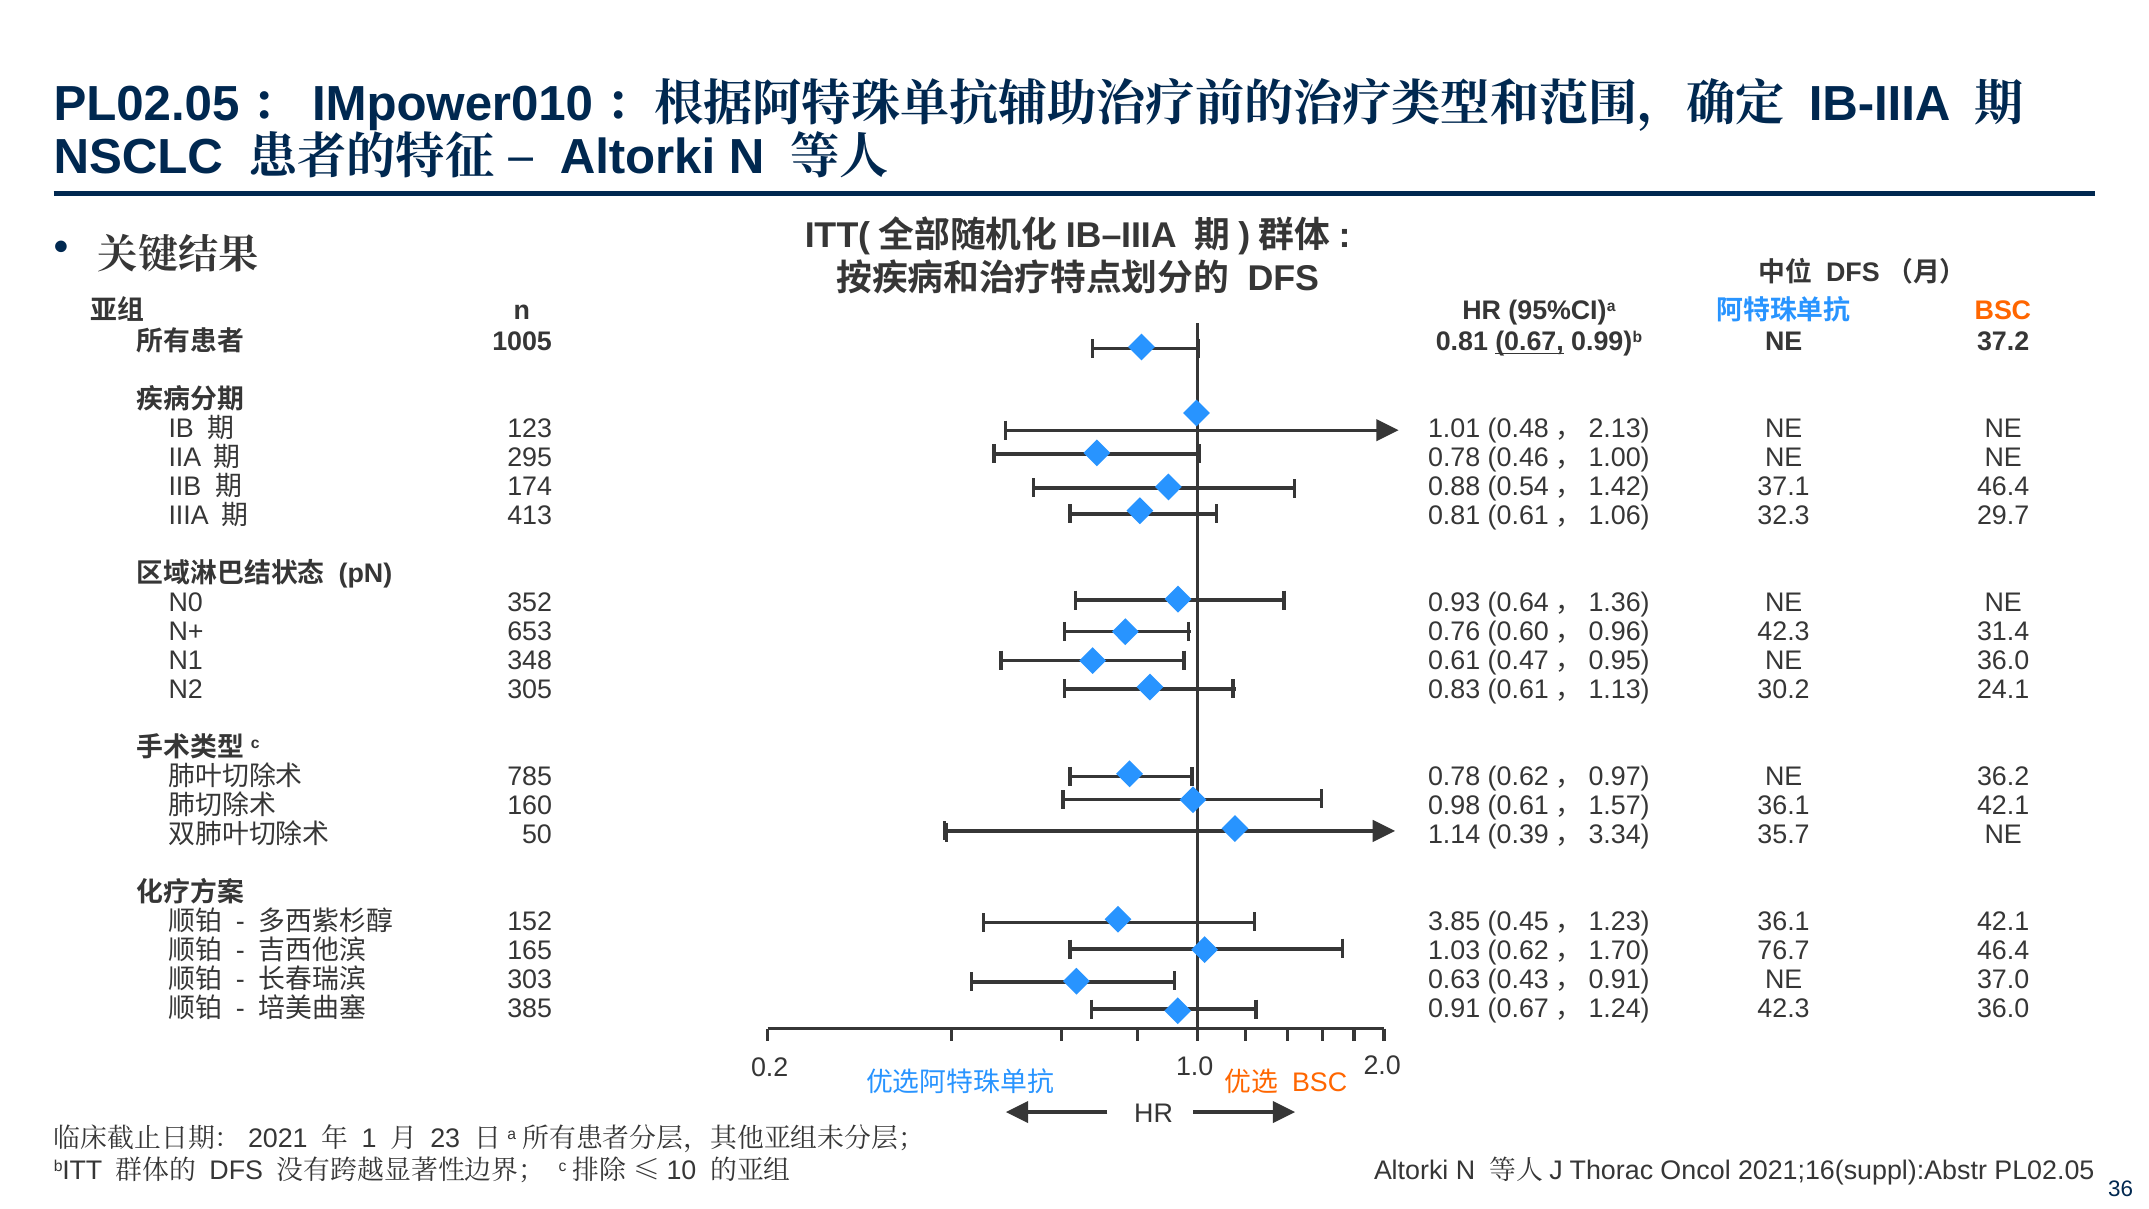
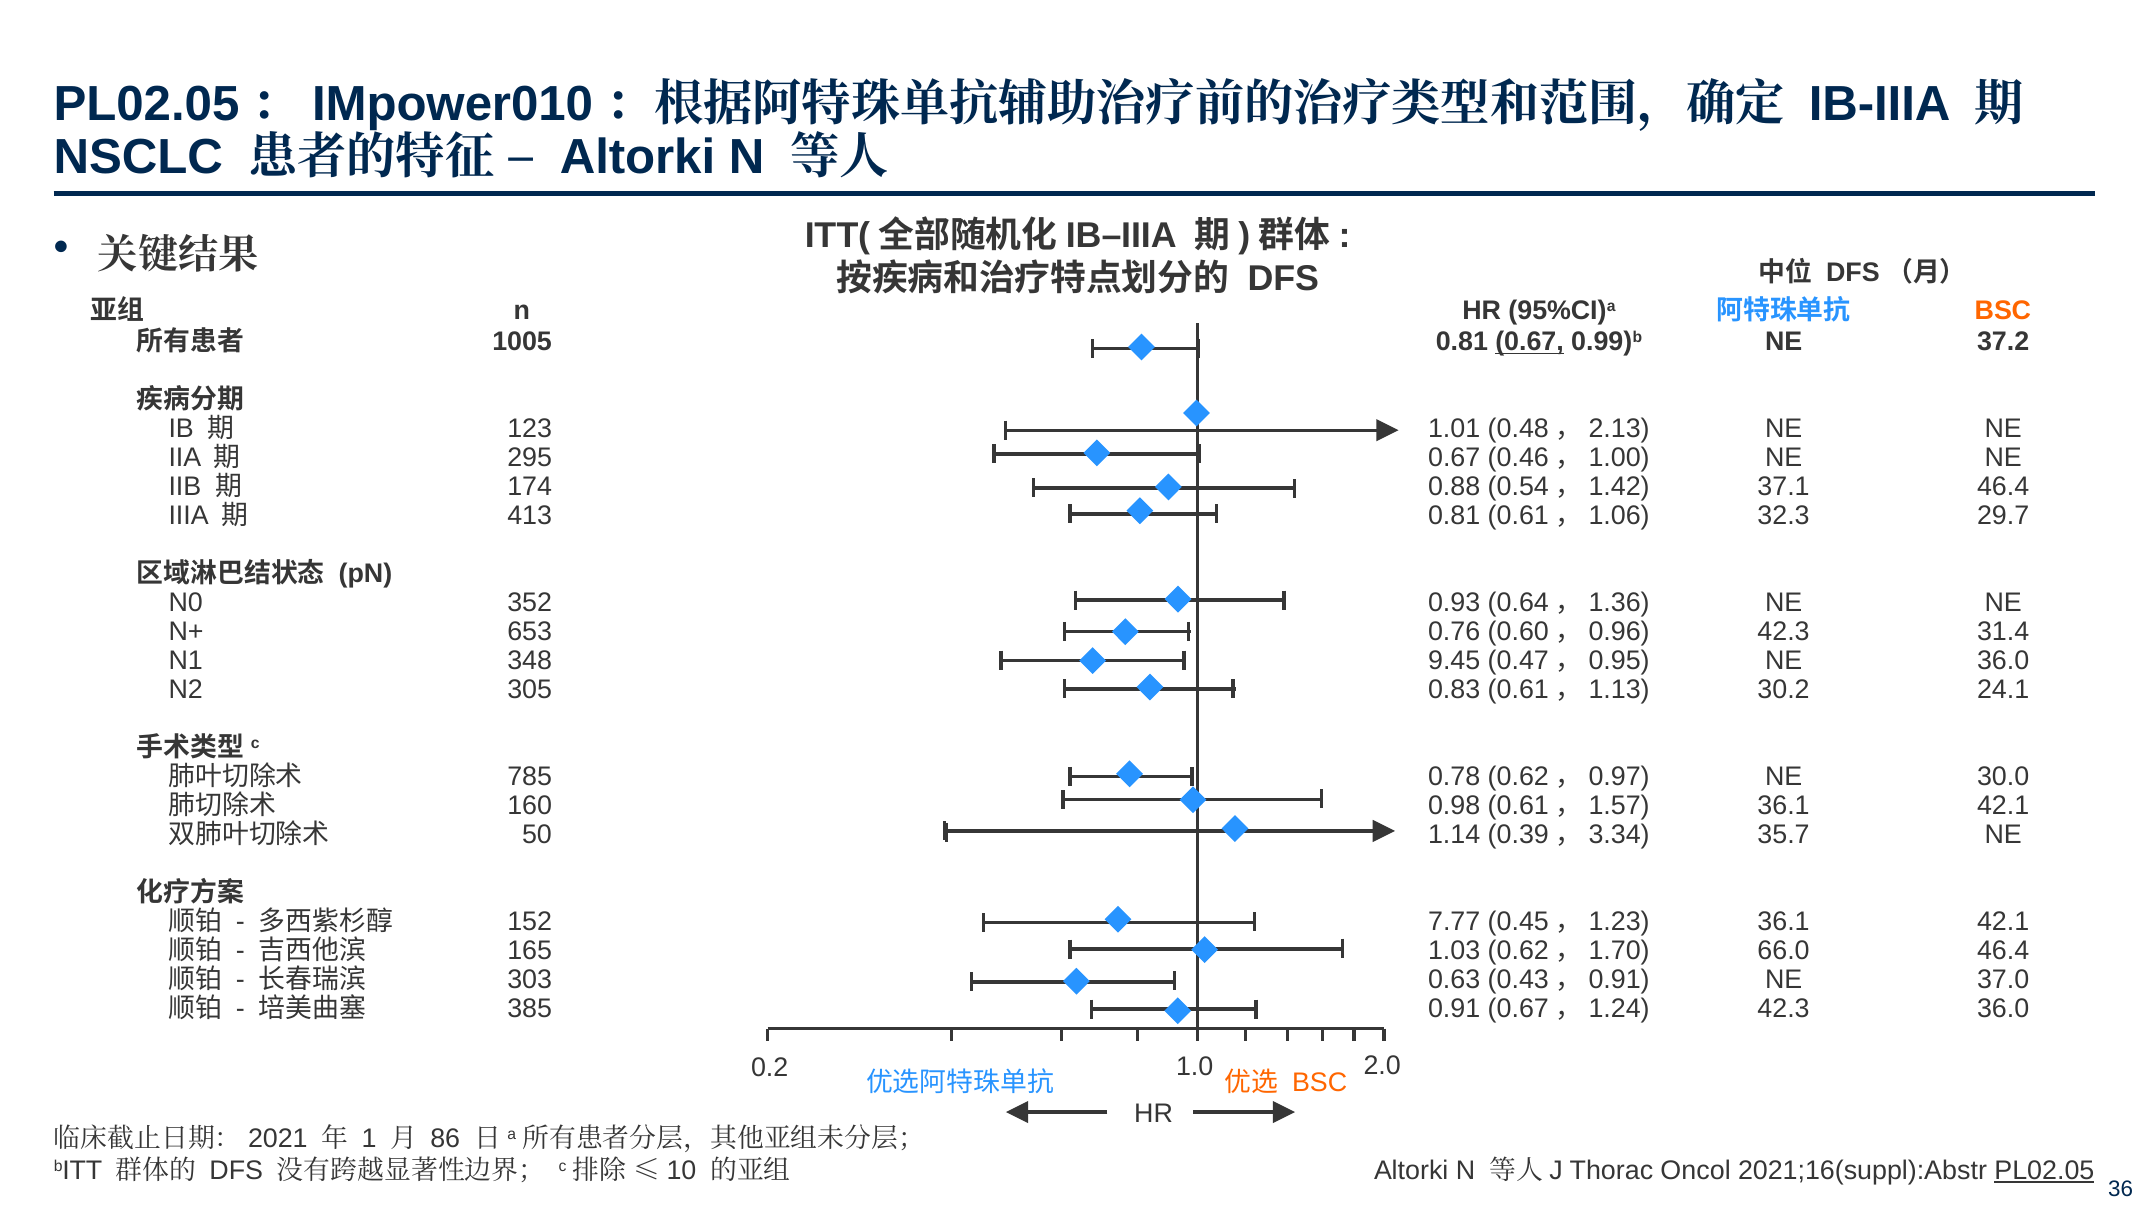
0.78 at (1454, 458): 0.78 -> 0.67
0.61 at (1454, 661): 0.61 -> 9.45
36.2: 36.2 -> 30.0
3.85: 3.85 -> 7.77
76.7: 76.7 -> 66.0
23: 23 -> 86
PL02.05 underline: none -> present
